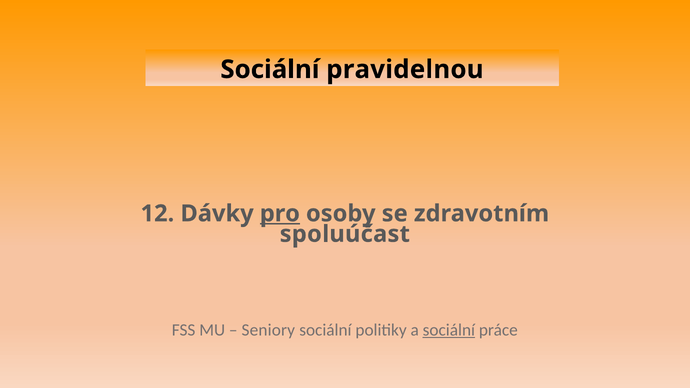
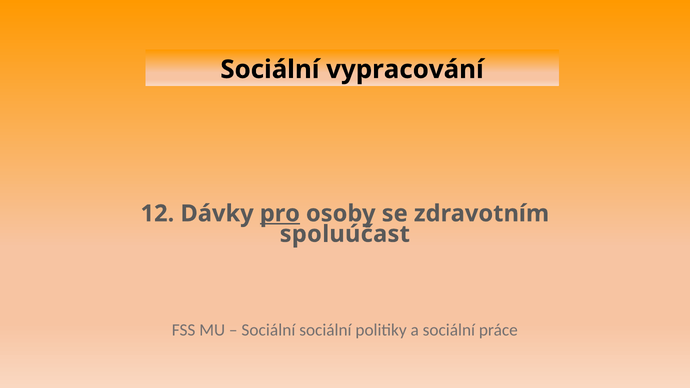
pravidelnou: pravidelnou -> vypracování
Seniory at (268, 330): Seniory -> Sociální
sociální at (449, 330) underline: present -> none
